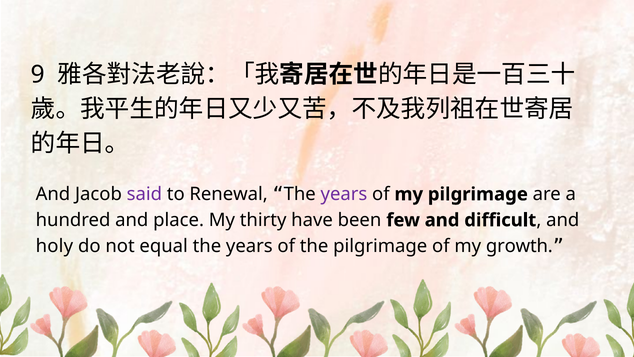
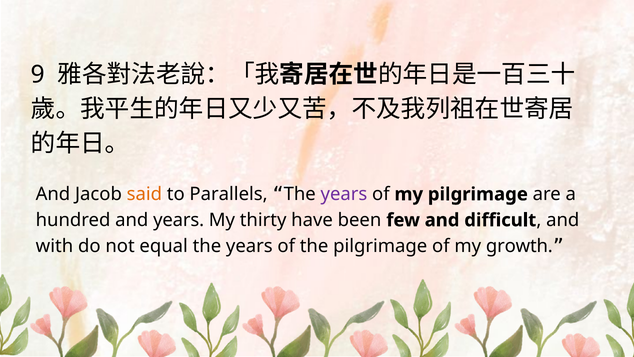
said colour: purple -> orange
Renewal: Renewal -> Parallels
and place: place -> years
holy: holy -> with
